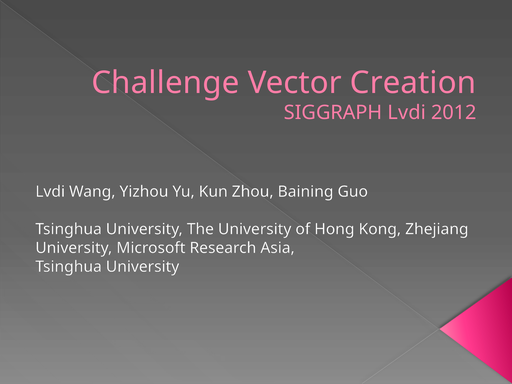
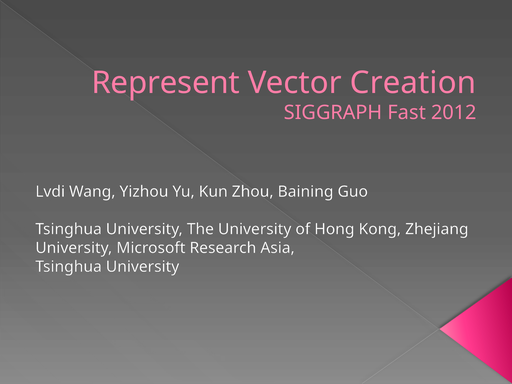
Challenge: Challenge -> Represent
SIGGRAPH Lvdi: Lvdi -> Fast
